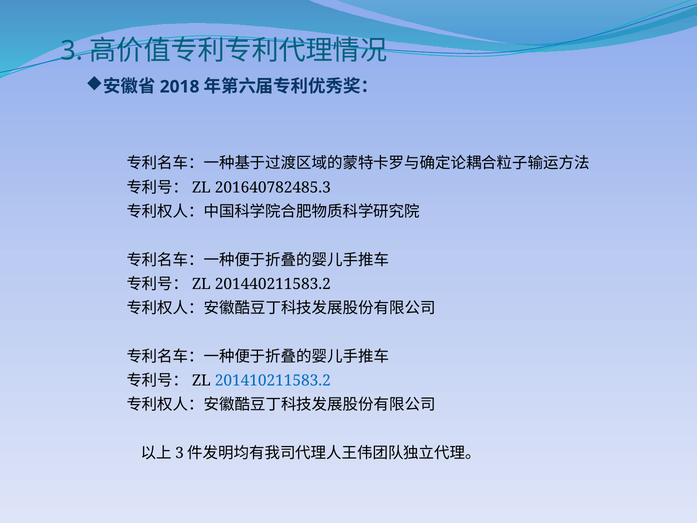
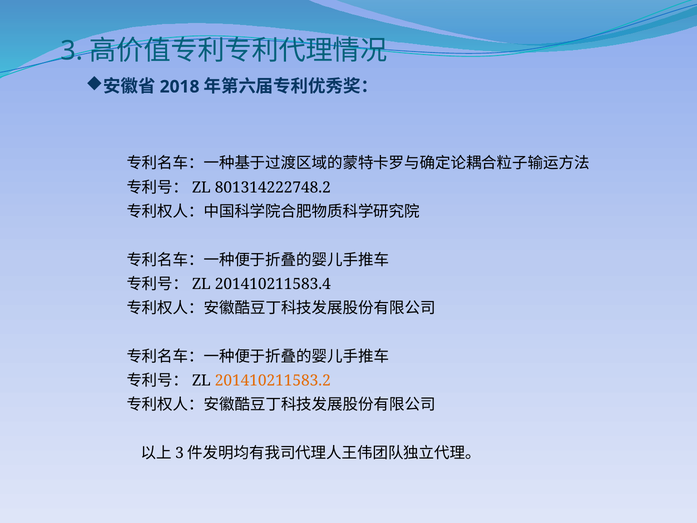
201640782485.3: 201640782485.3 -> 801314222748.2
201440211583.2: 201440211583.2 -> 201410211583.4
201410211583.2 colour: blue -> orange
